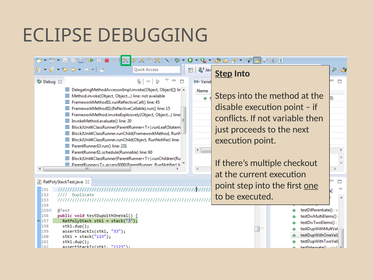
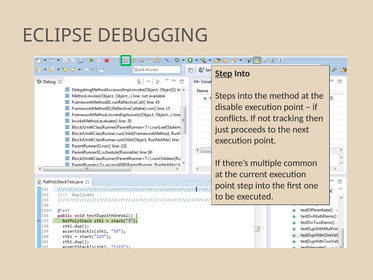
variable: variable -> tracking
checkout: checkout -> common
one underline: present -> none
